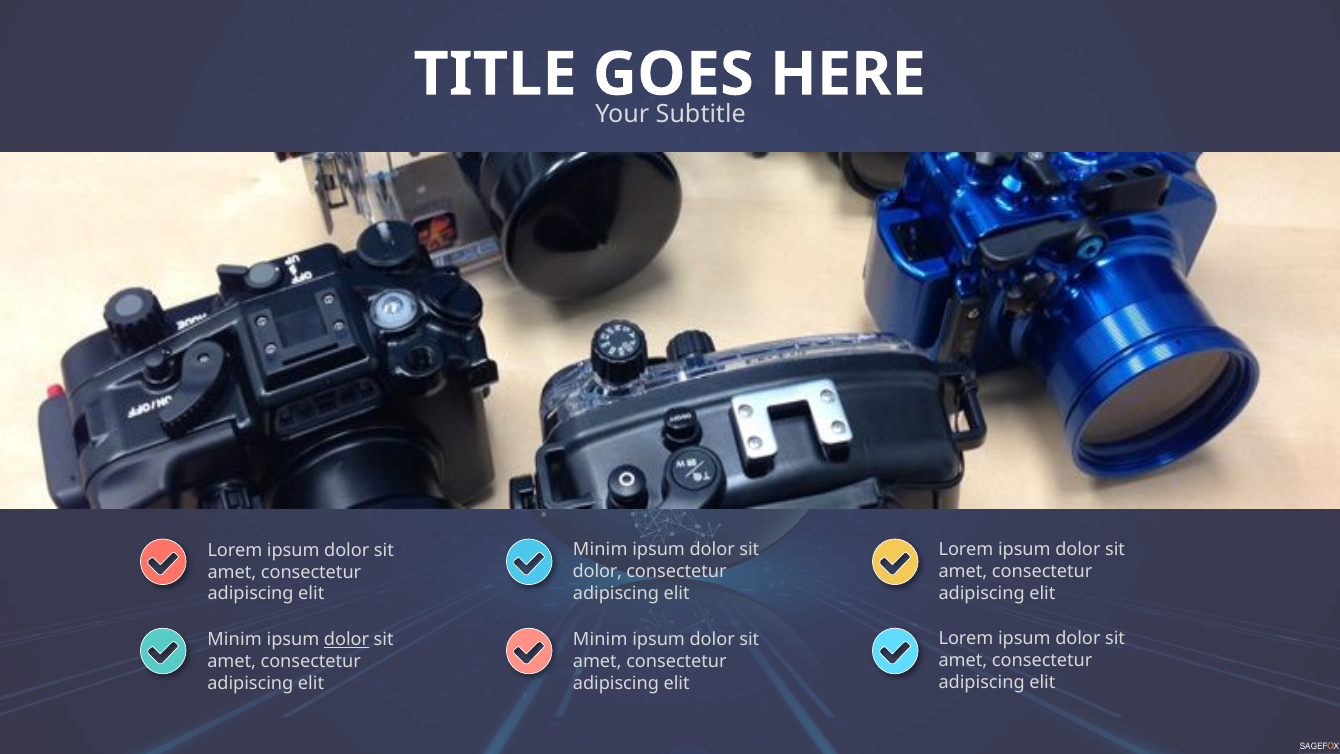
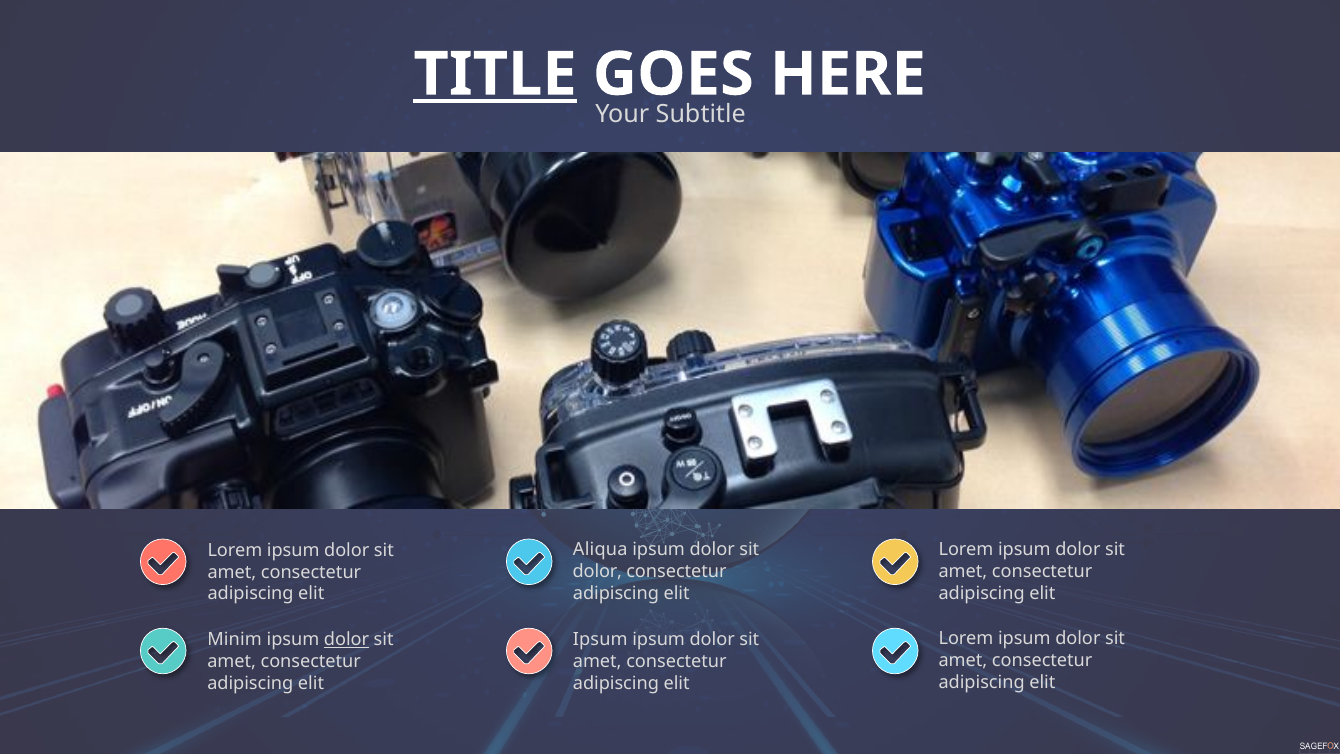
TITLE underline: none -> present
Minim at (600, 550): Minim -> Aliqua
Minim at (600, 639): Minim -> Ipsum
